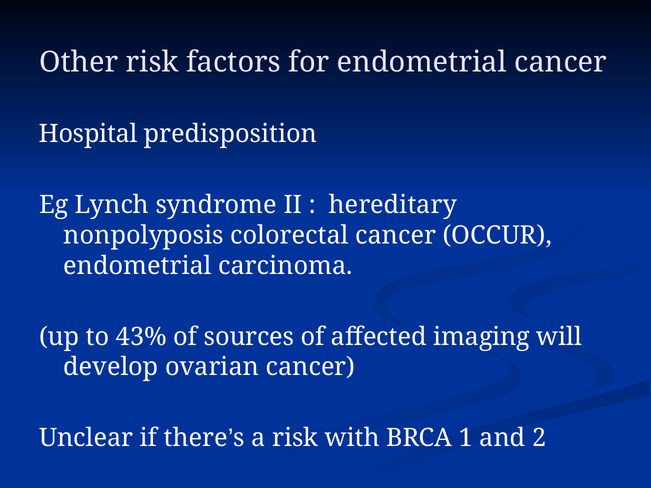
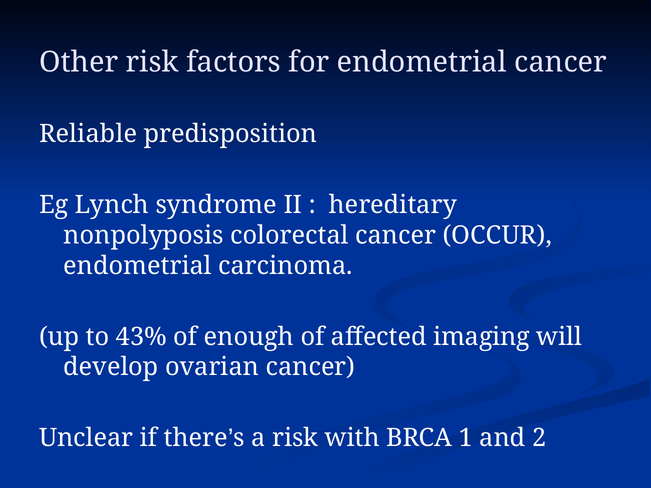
Hospital: Hospital -> Reliable
sources: sources -> enough
